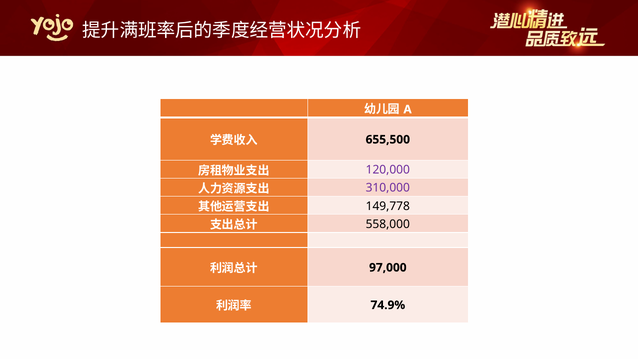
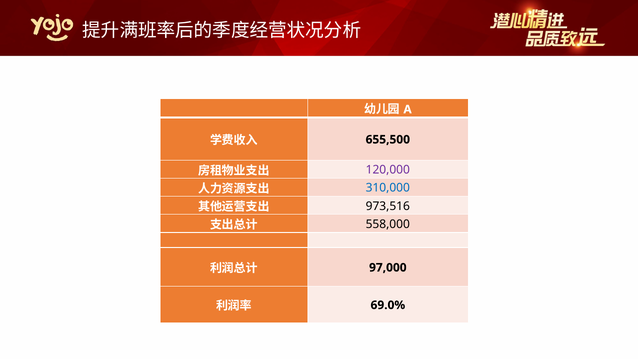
310,000 colour: purple -> blue
149,778: 149,778 -> 973,516
74.9%: 74.9% -> 69.0%
